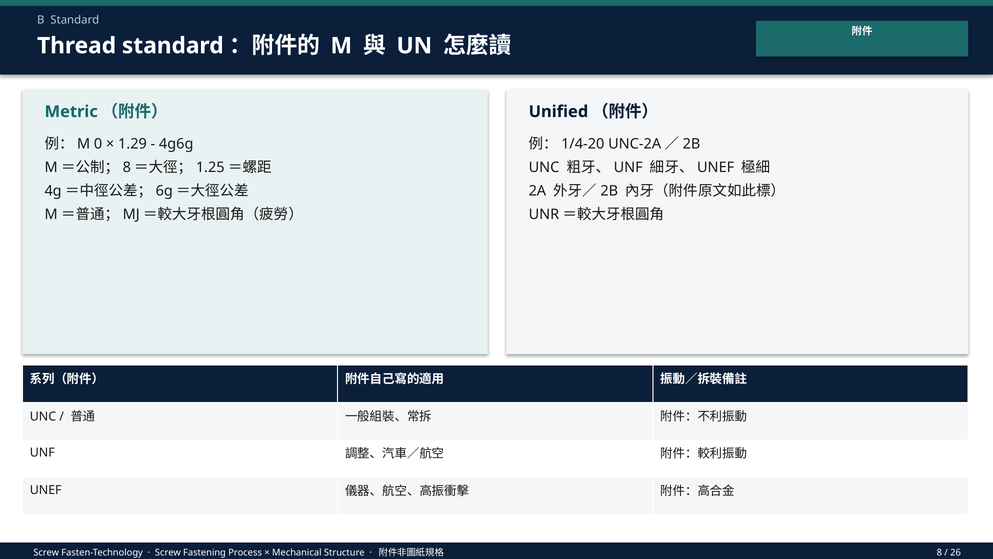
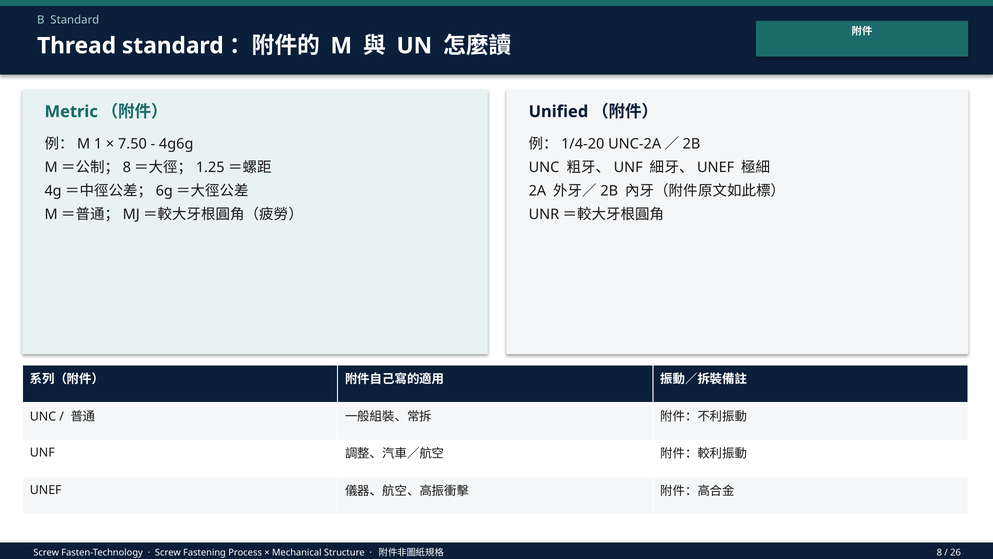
0: 0 -> 1
1.29: 1.29 -> 7.50
